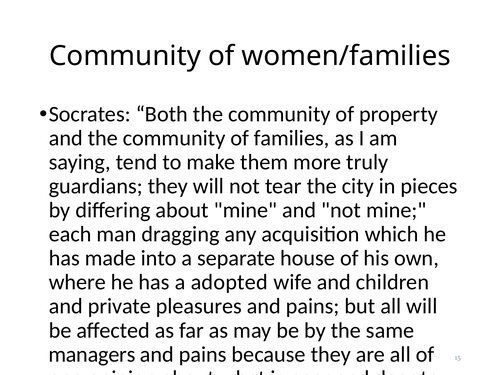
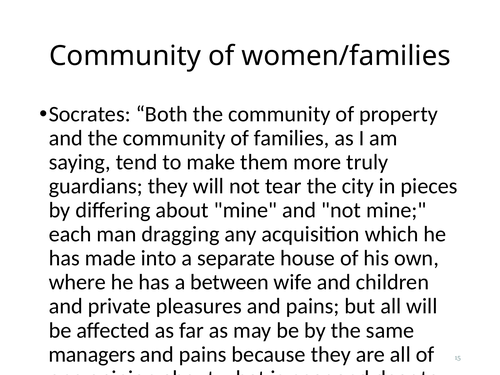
adopted: adopted -> between
